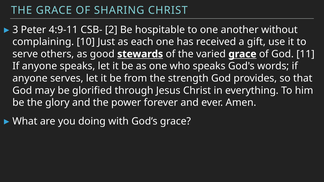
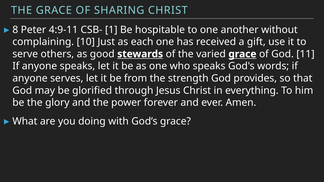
3: 3 -> 8
2: 2 -> 1
